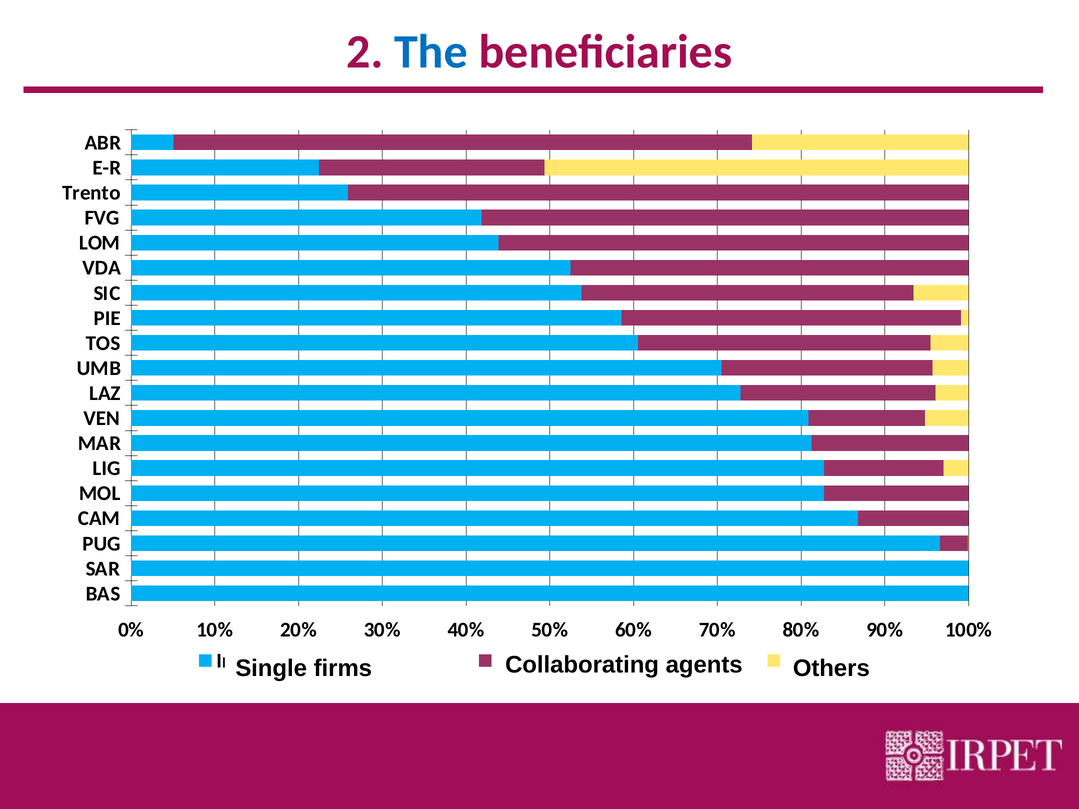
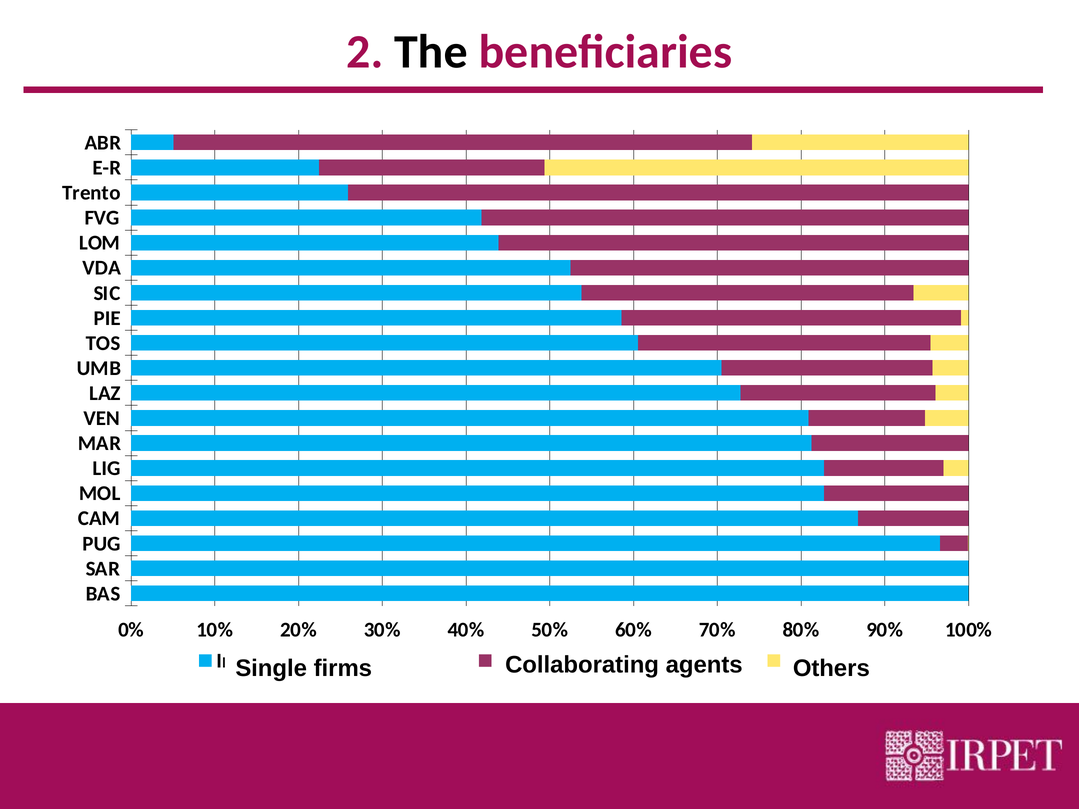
The colour: blue -> black
